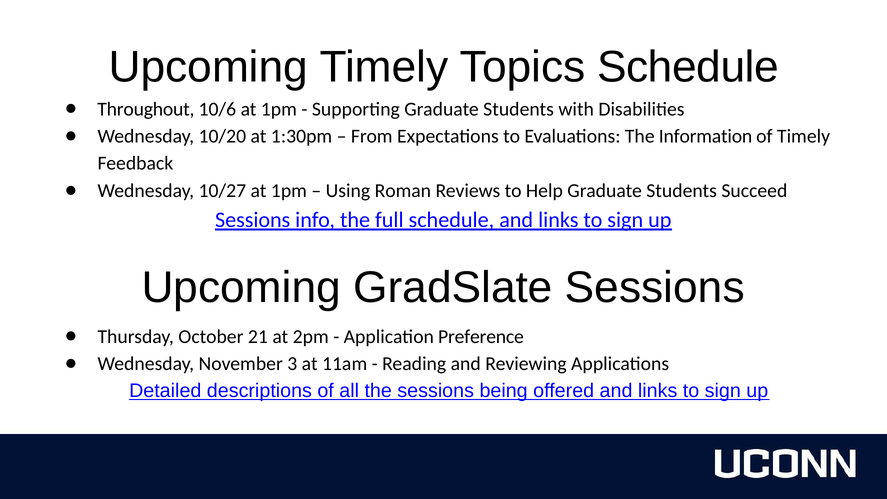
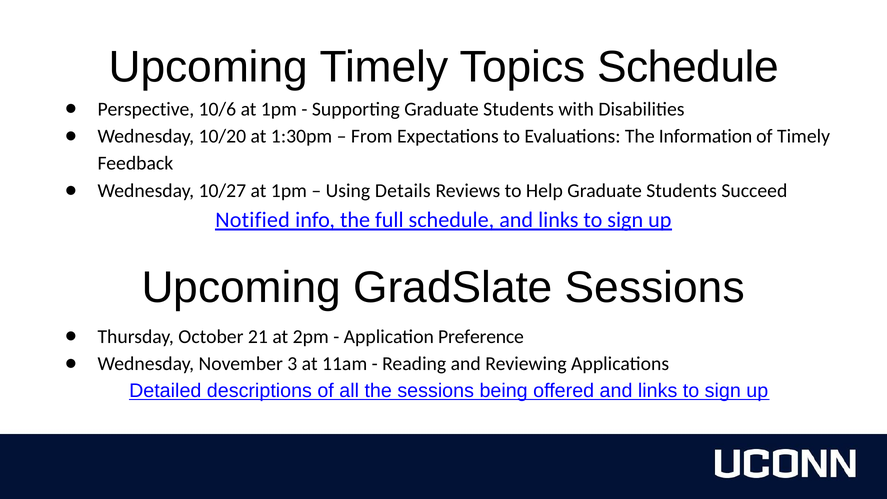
Throughout: Throughout -> Perspective
Roman: Roman -> Details
Sessions at (253, 220): Sessions -> Notified
